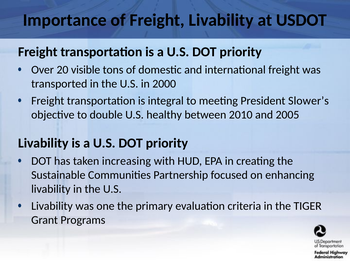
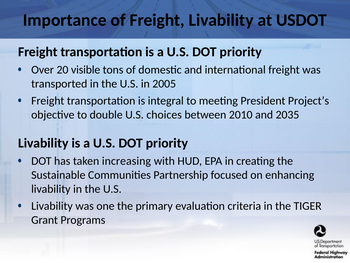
2000: 2000 -> 2005
Slower’s: Slower’s -> Project’s
healthy: healthy -> choices
2005: 2005 -> 2035
